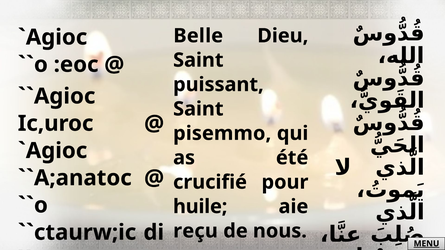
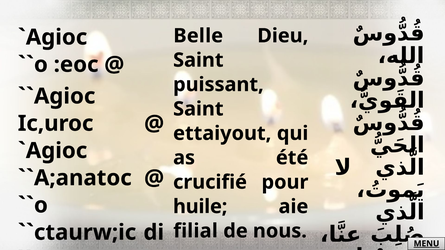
pisemmo: pisemmo -> ettaiyout
reçu: reçu -> filial
